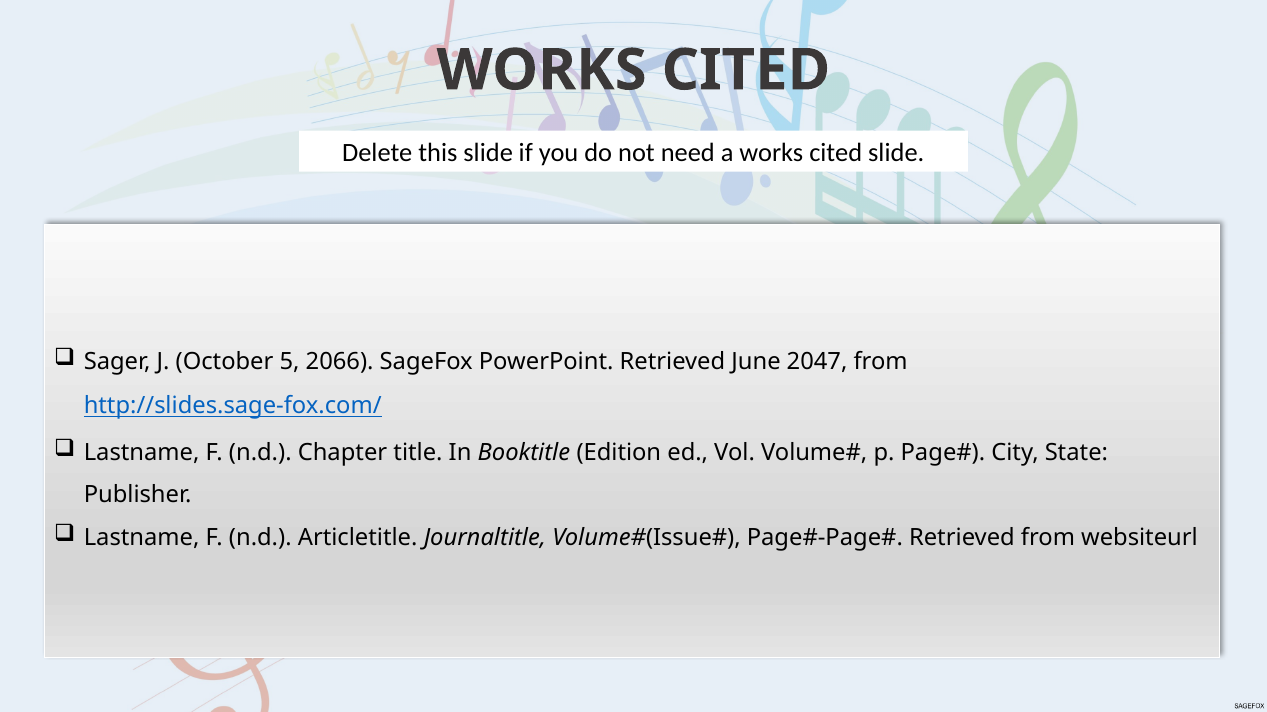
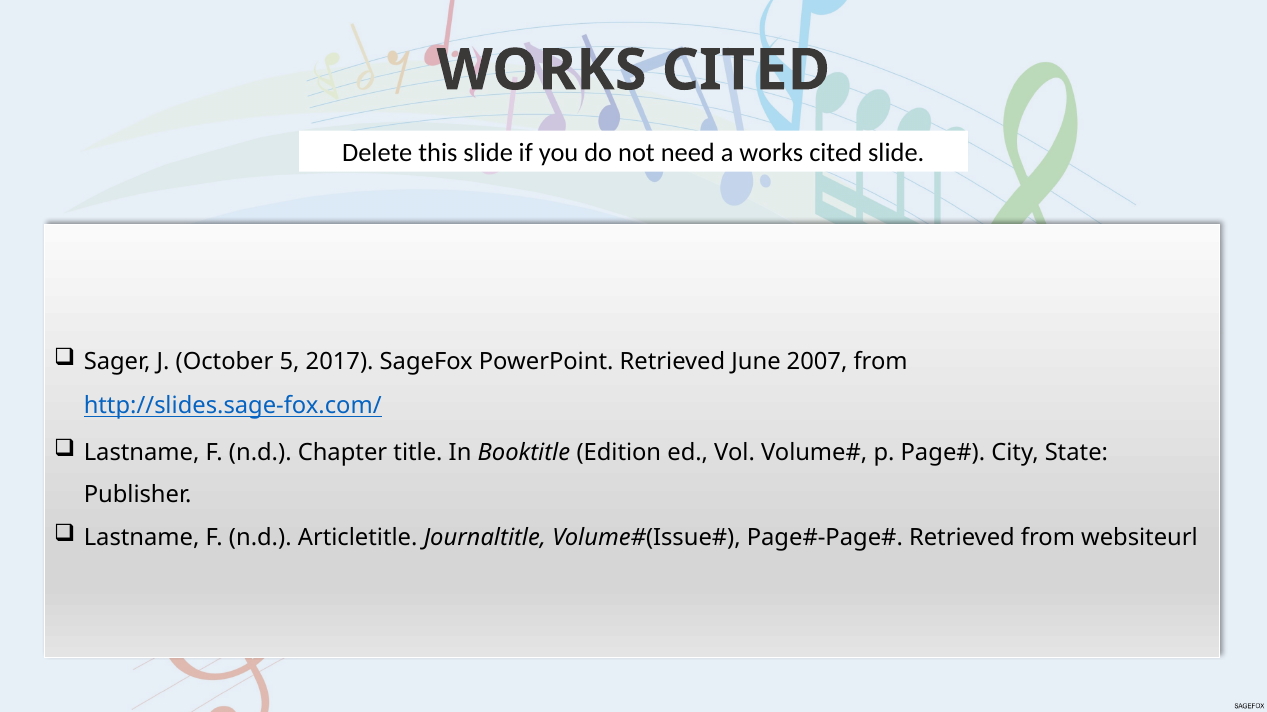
2066: 2066 -> 2017
2047: 2047 -> 2007
